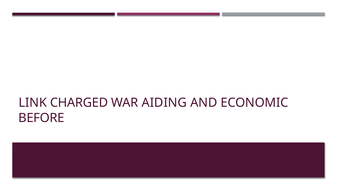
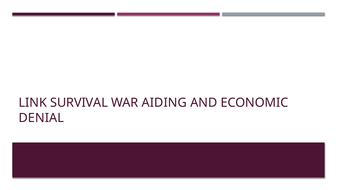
CHARGED: CHARGED -> SURVIVAL
BEFORE: BEFORE -> DENIAL
